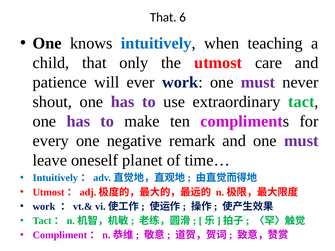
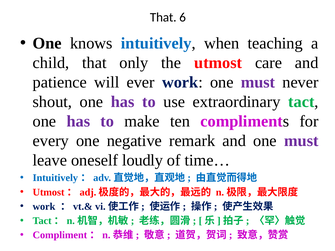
planet: planet -> loudly
